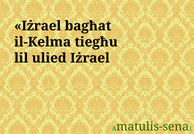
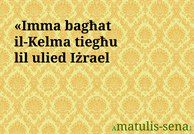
Iżrael at (38, 26): Iżrael -> Imma
